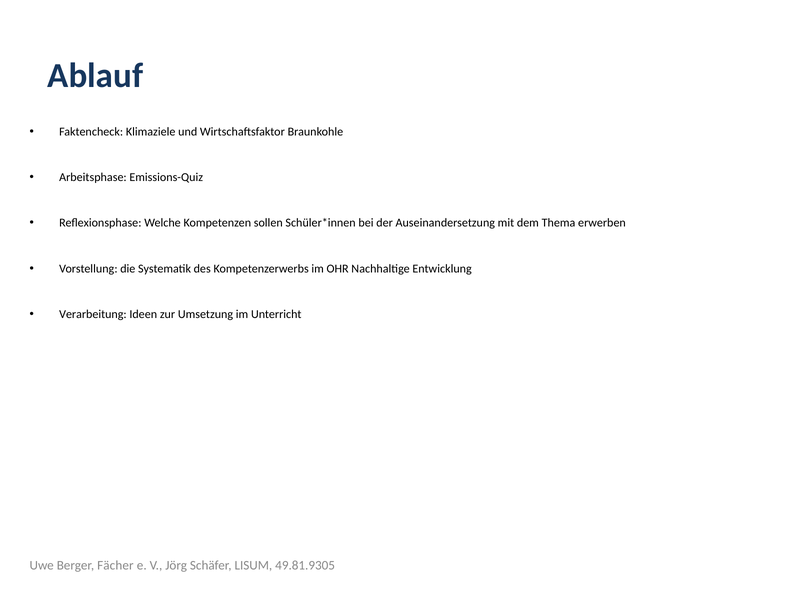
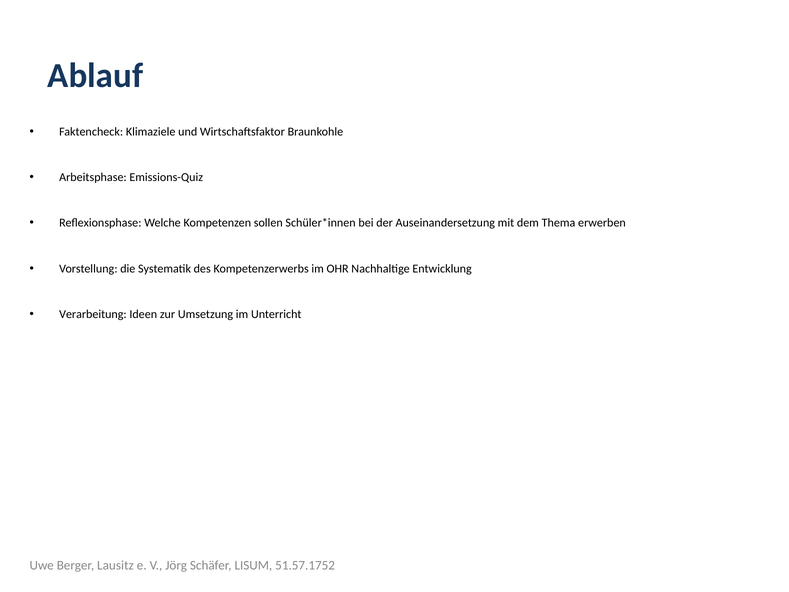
Fächer: Fächer -> Lausitz
49.81.9305: 49.81.9305 -> 51.57.1752
